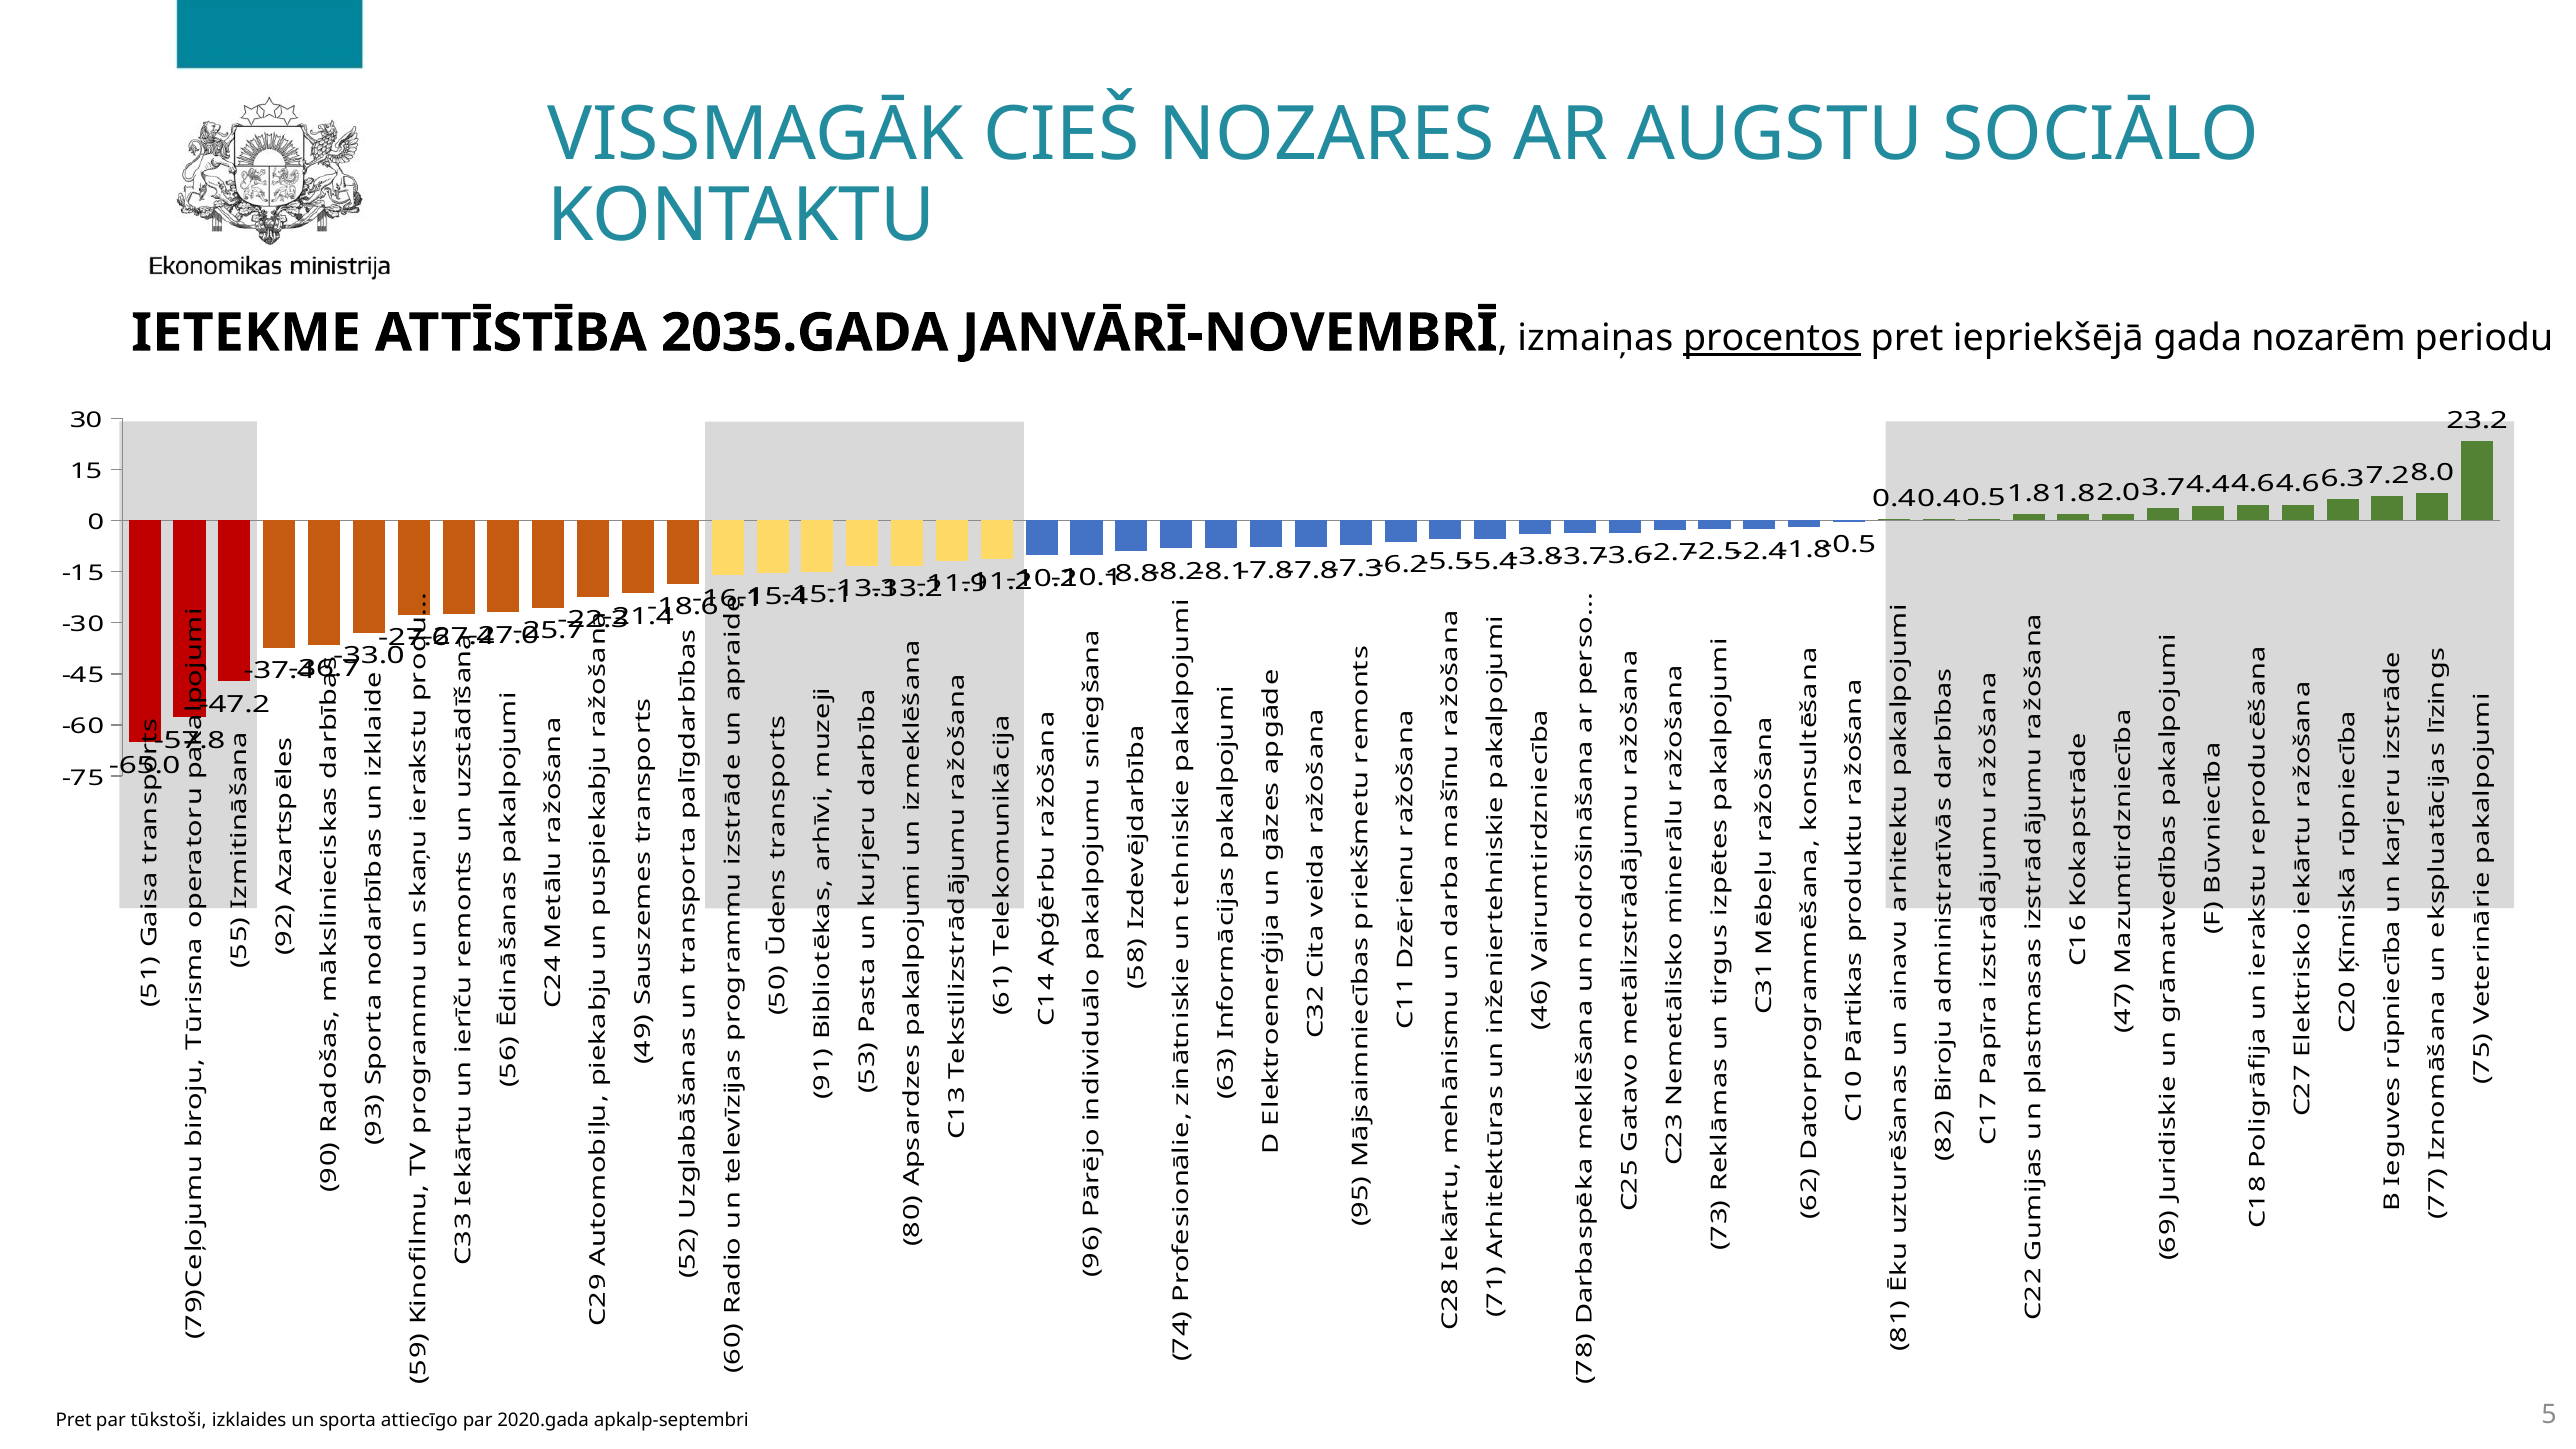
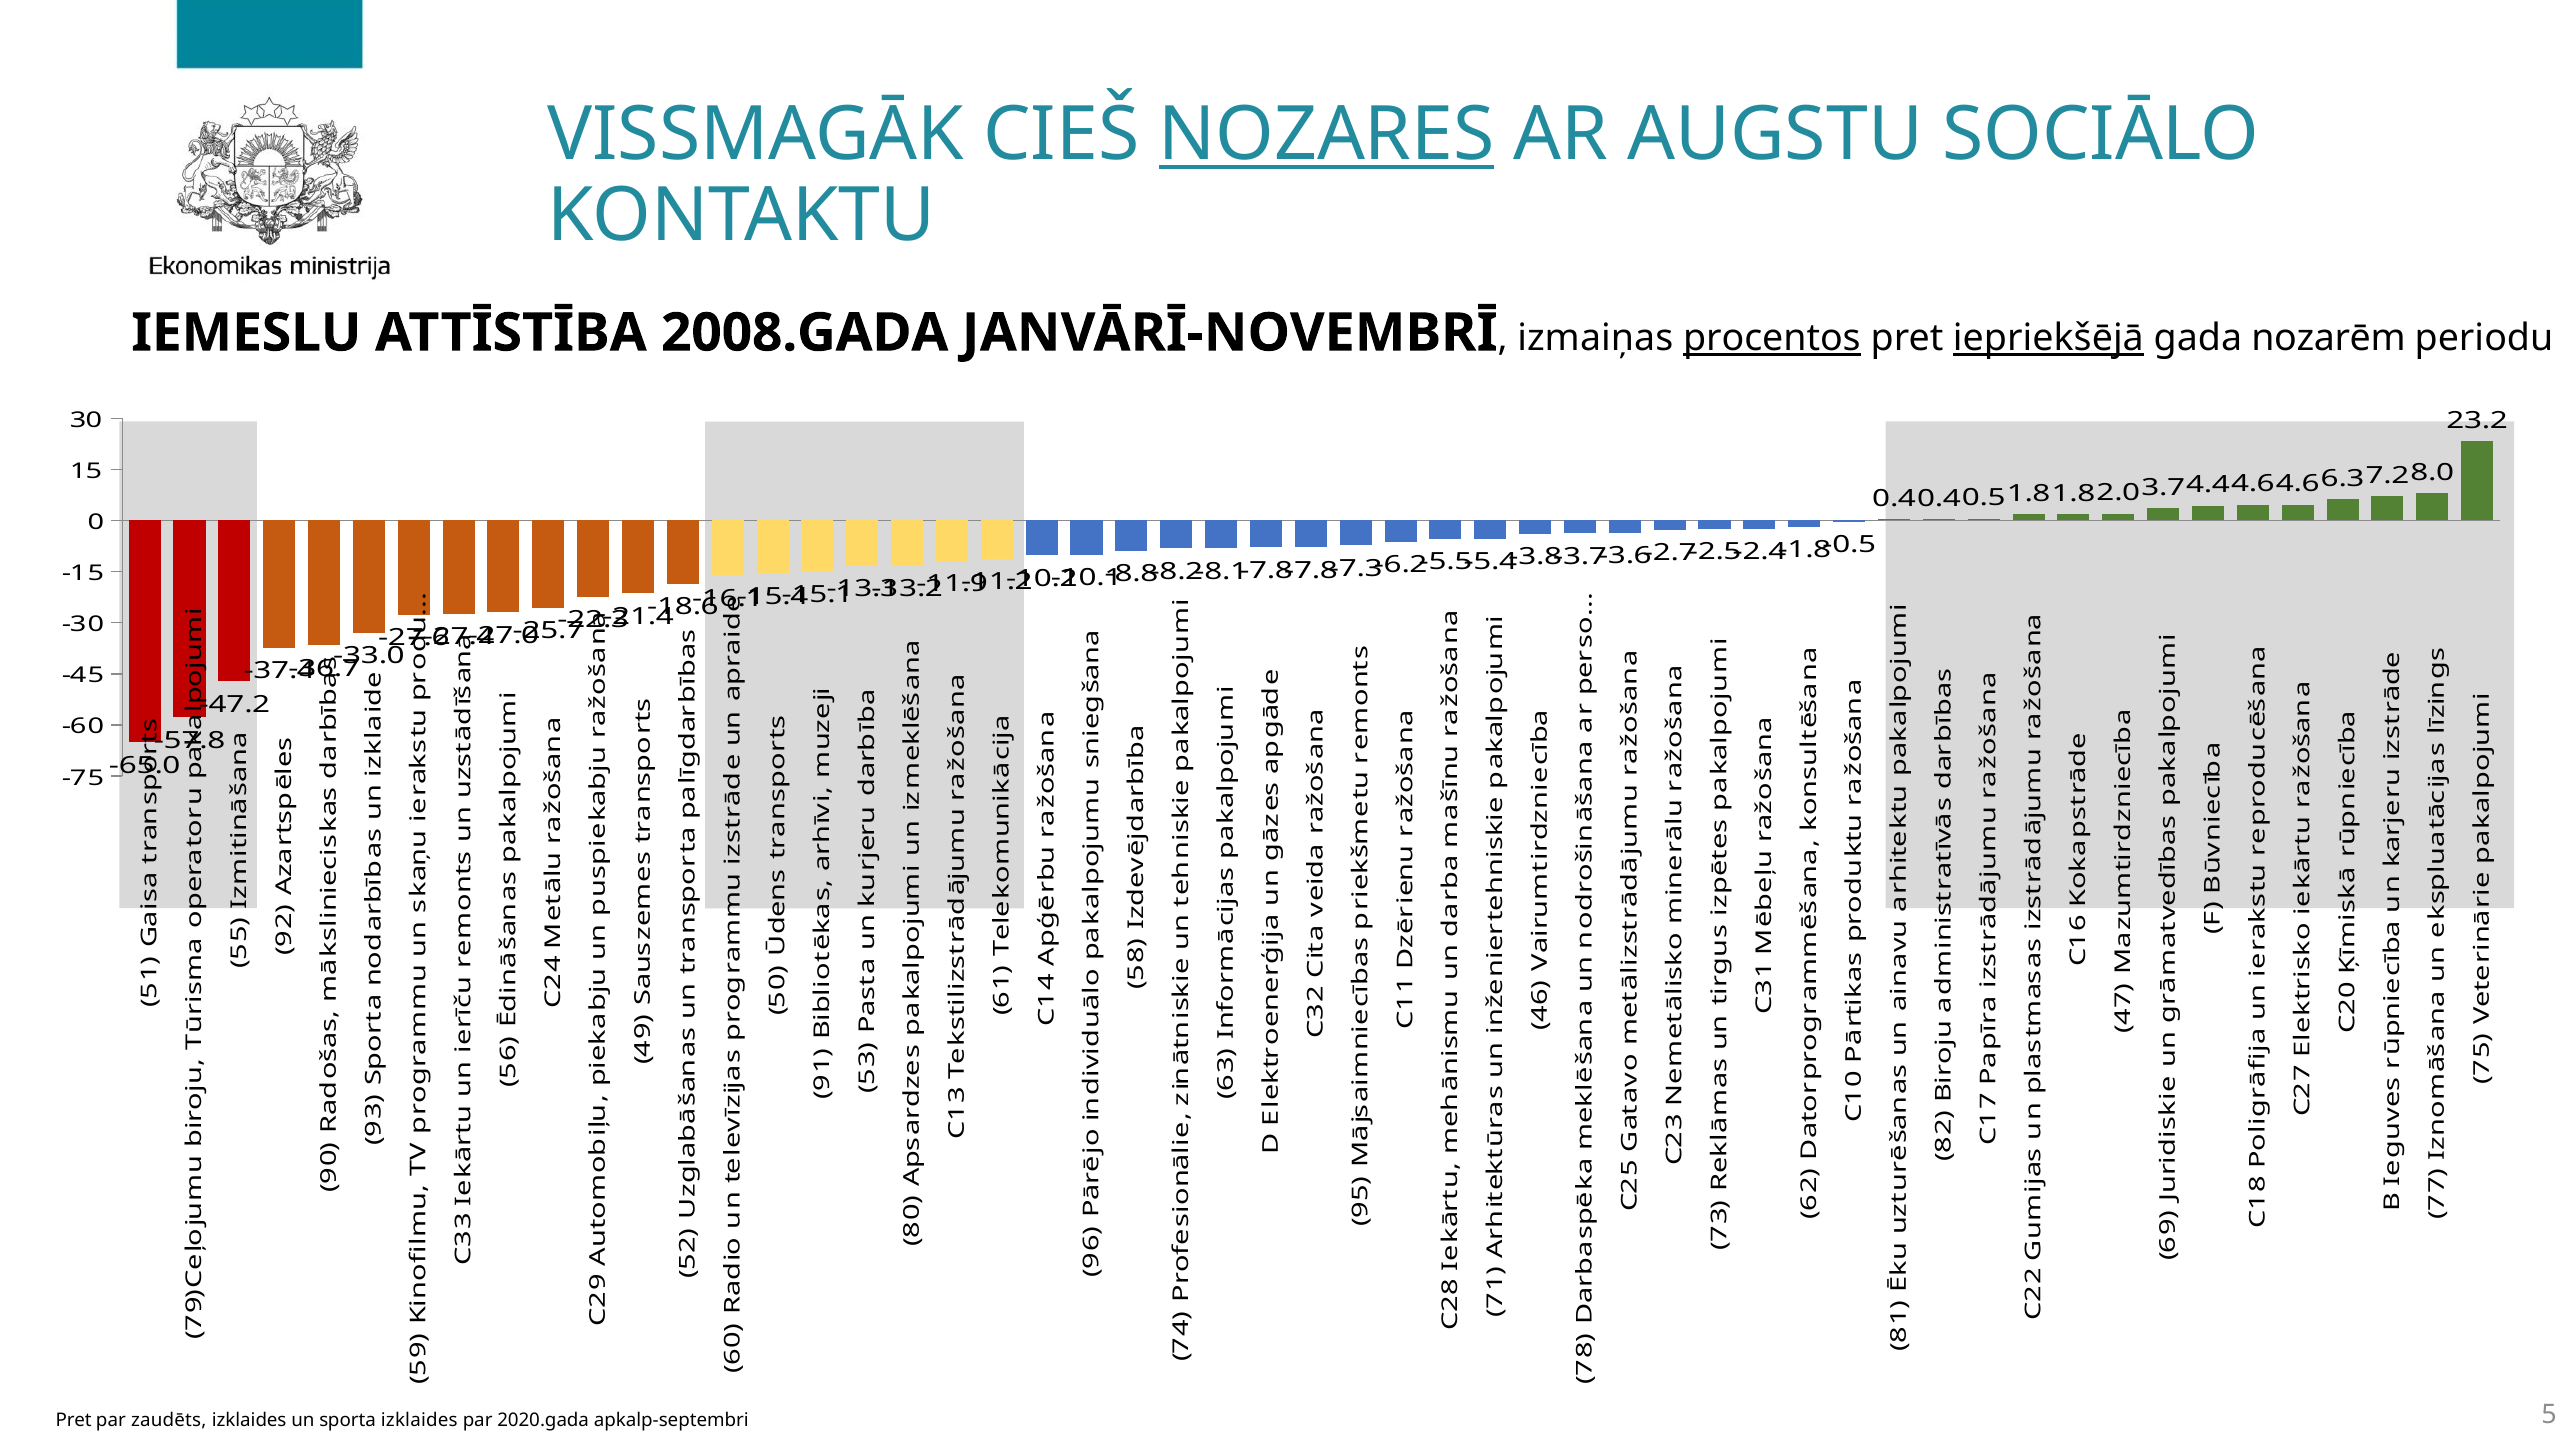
NOZARES underline: none -> present
IETEKME: IETEKME -> IEMESLU
2035.GADA: 2035.GADA -> 2008.GADA
iepriekšējā underline: none -> present
tūkstoši: tūkstoši -> zaudēts
sporta attiecīgo: attiecīgo -> izklaides
